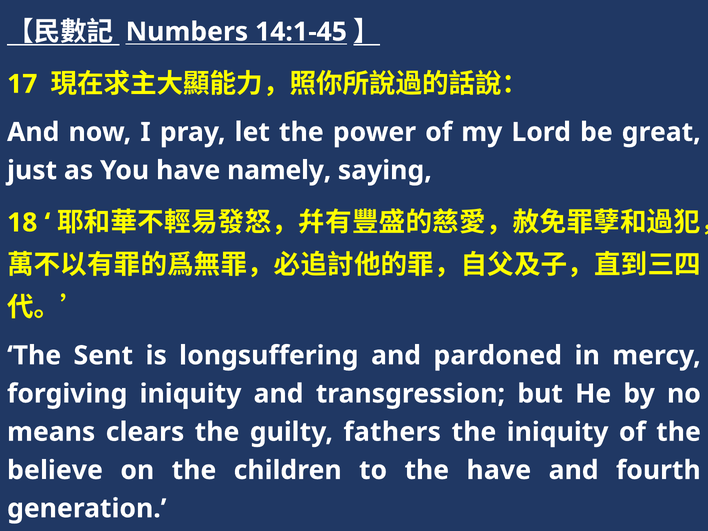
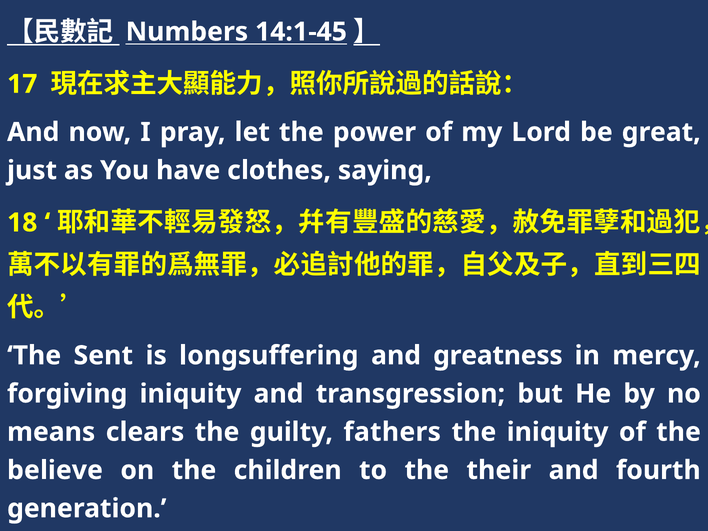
namely: namely -> clothes
pardoned: pardoned -> greatness
the have: have -> their
